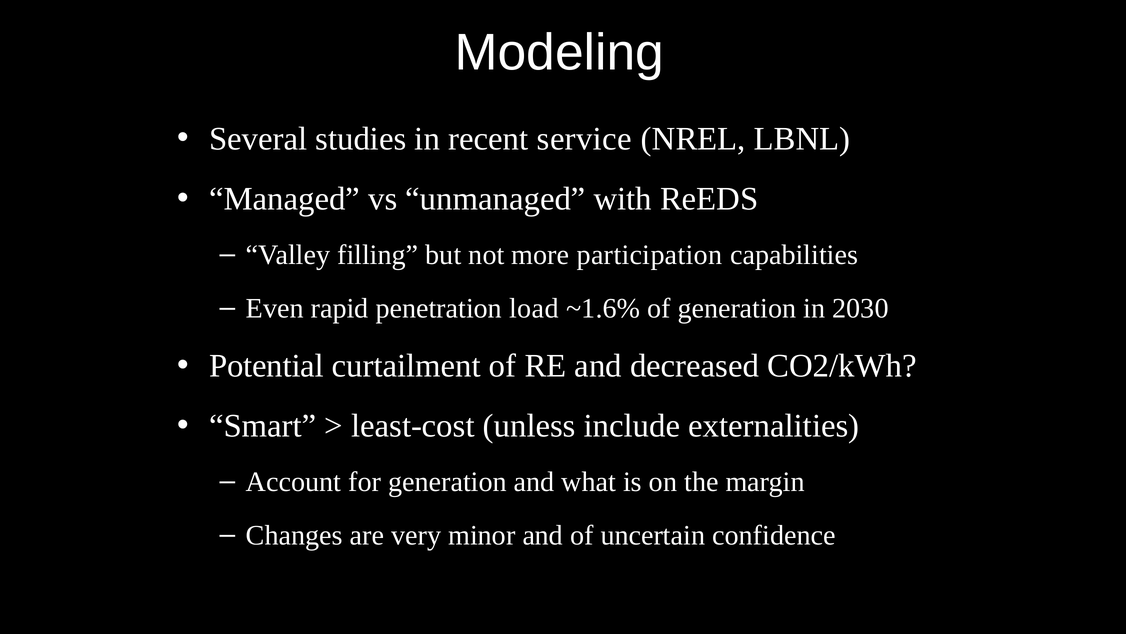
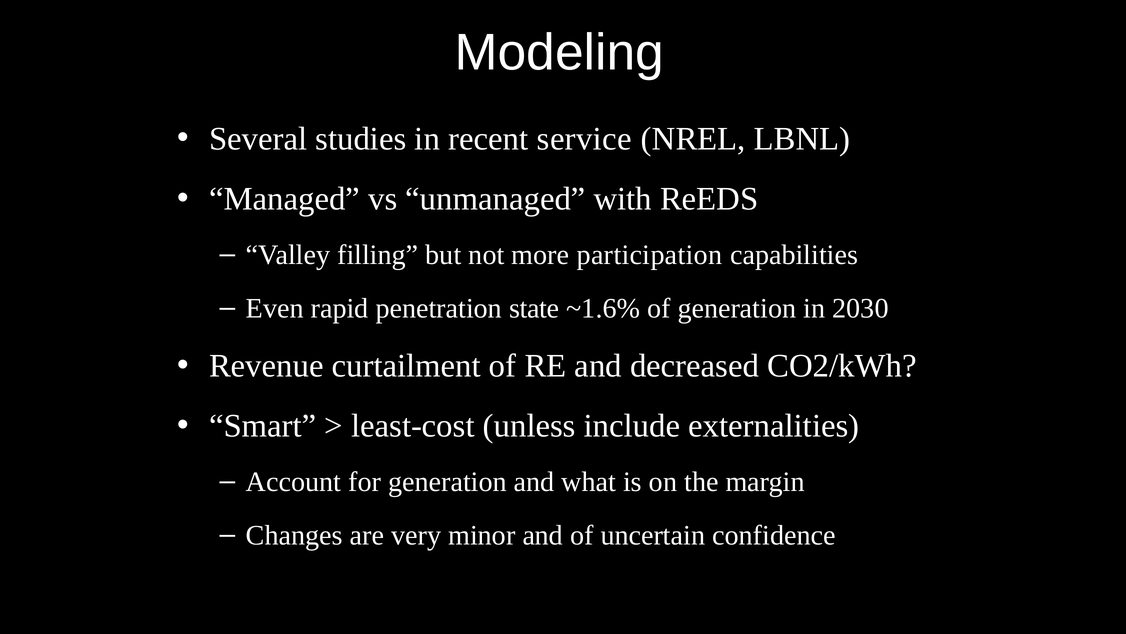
load: load -> state
Potential: Potential -> Revenue
